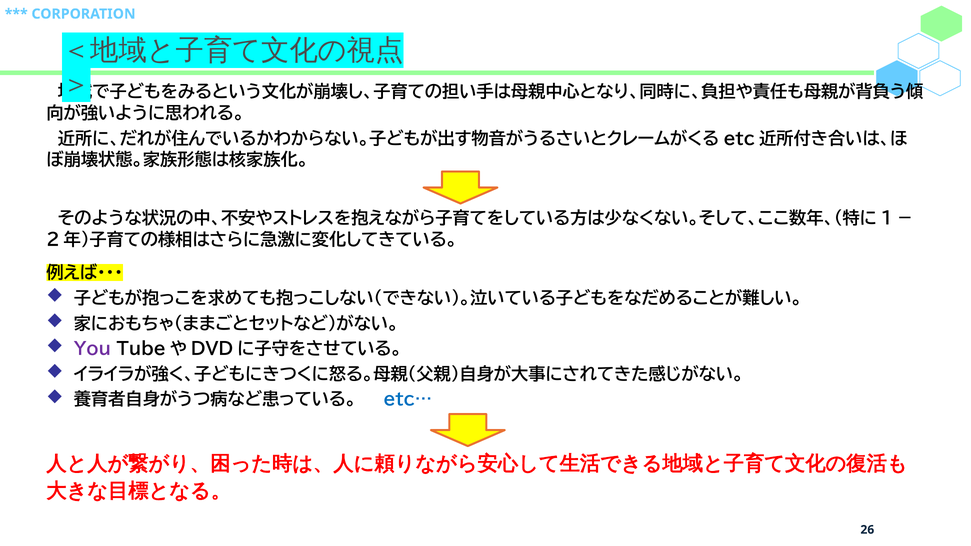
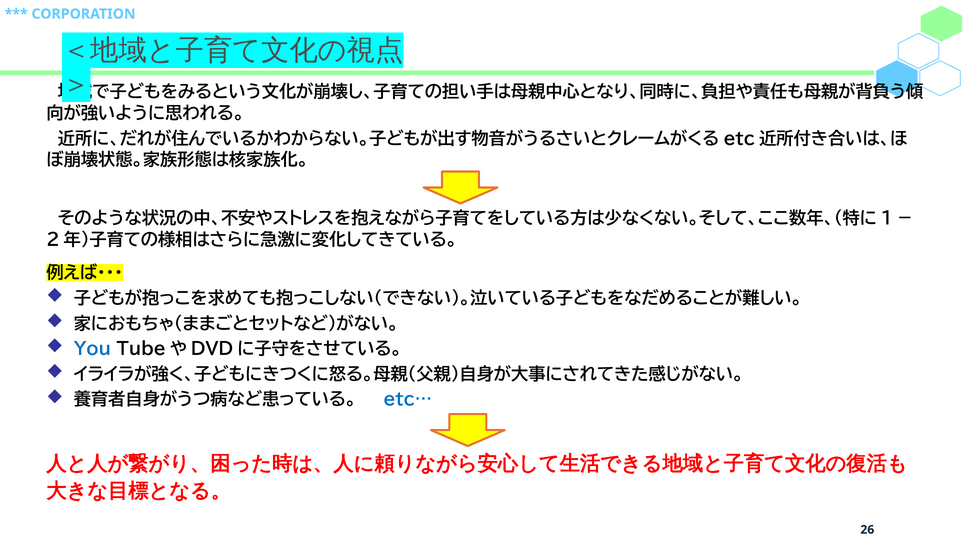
You colour: purple -> blue
